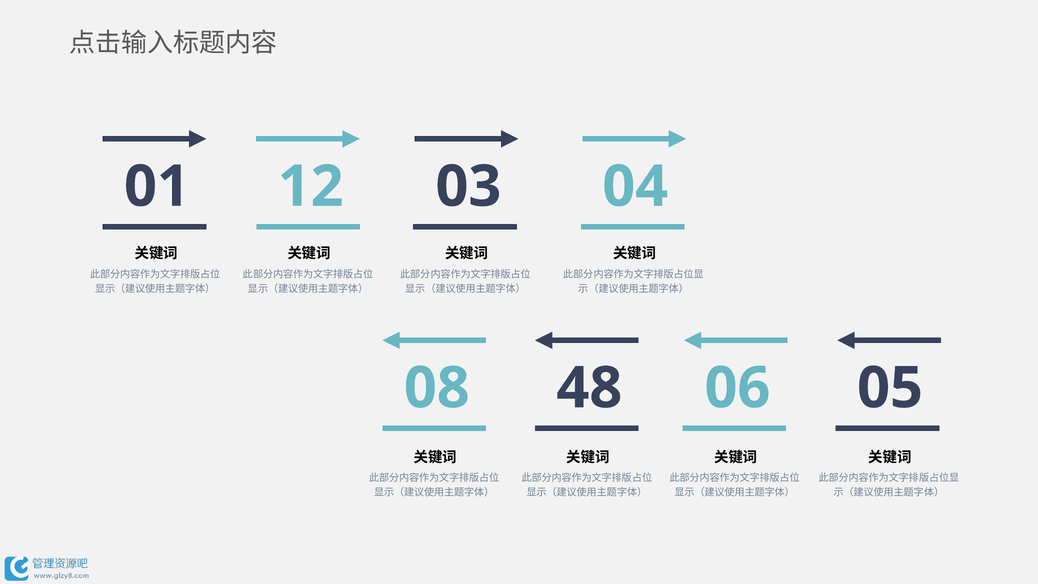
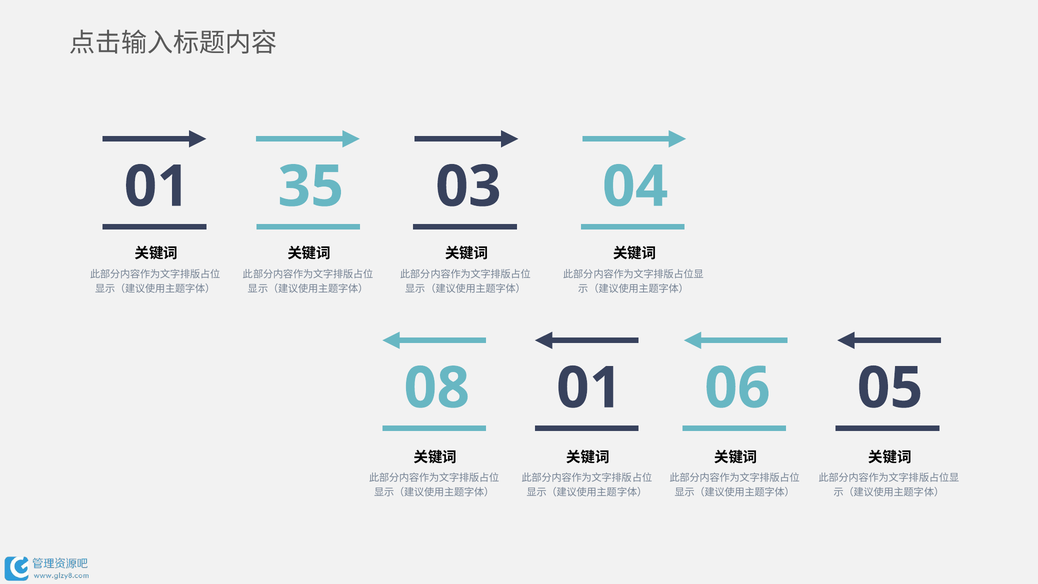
12: 12 -> 35
08 48: 48 -> 01
